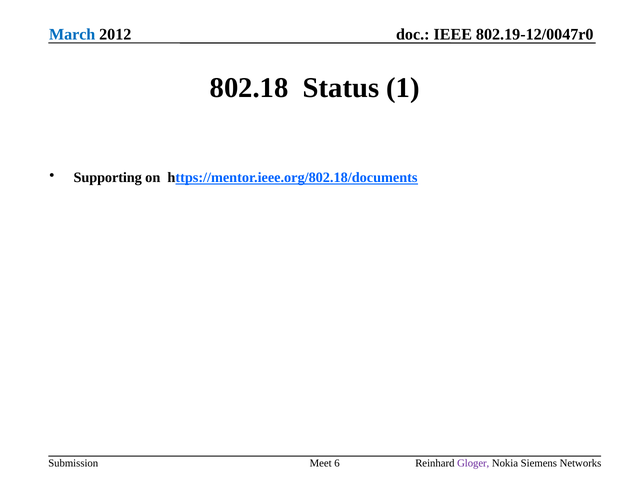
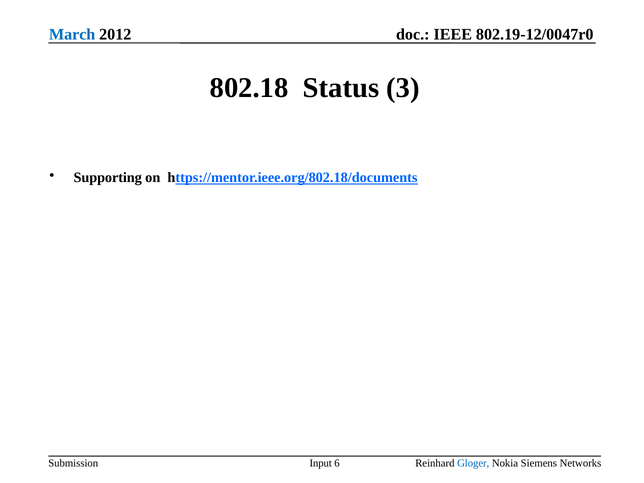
1: 1 -> 3
Meet: Meet -> Input
Gloger colour: purple -> blue
